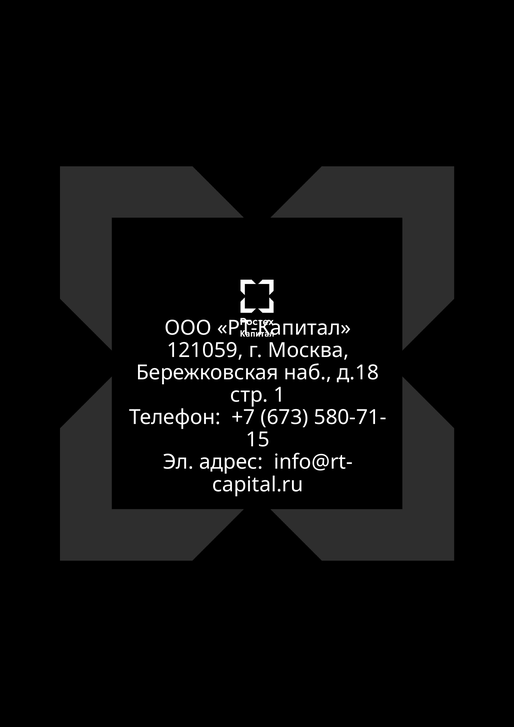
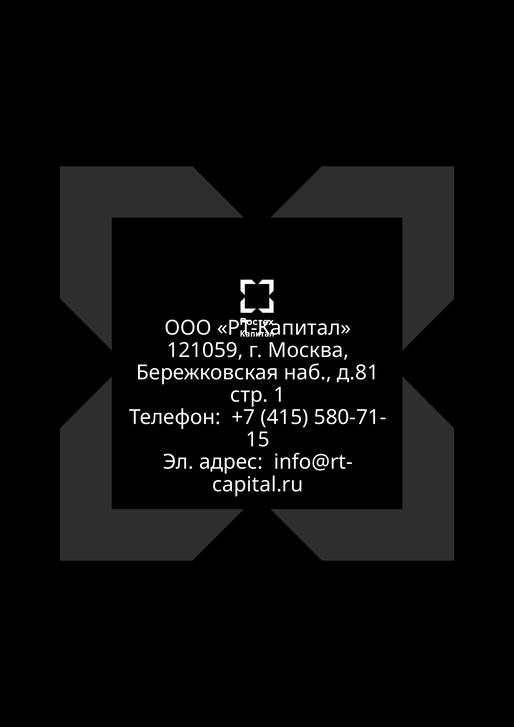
д.18: д.18 -> д.81
673: 673 -> 415
